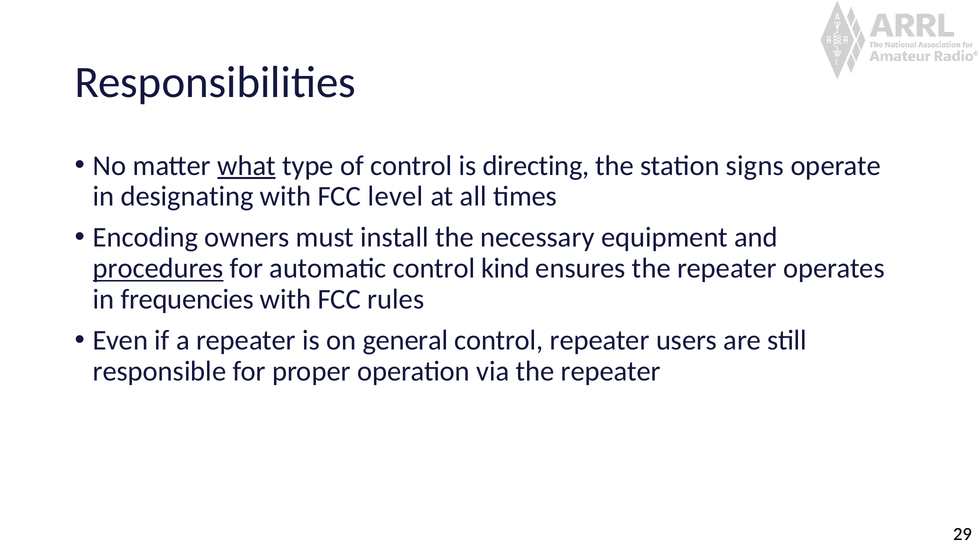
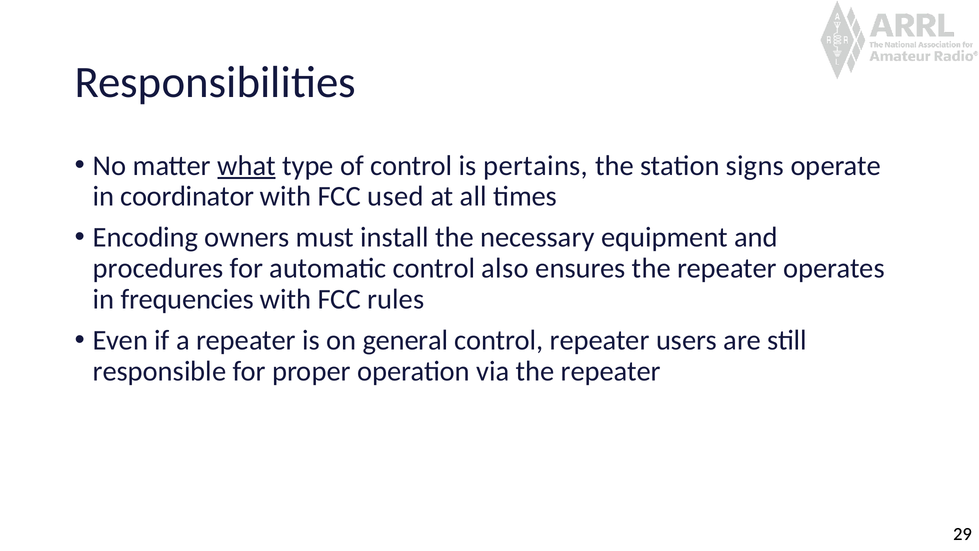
directing: directing -> pertains
designating: designating -> coordinator
level: level -> used
procedures underline: present -> none
kind: kind -> also
